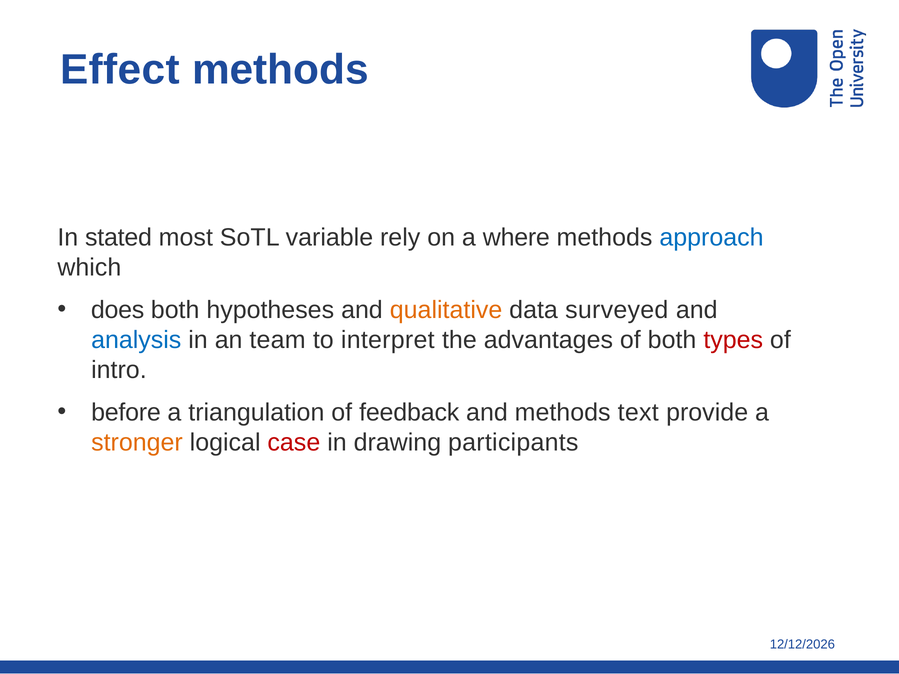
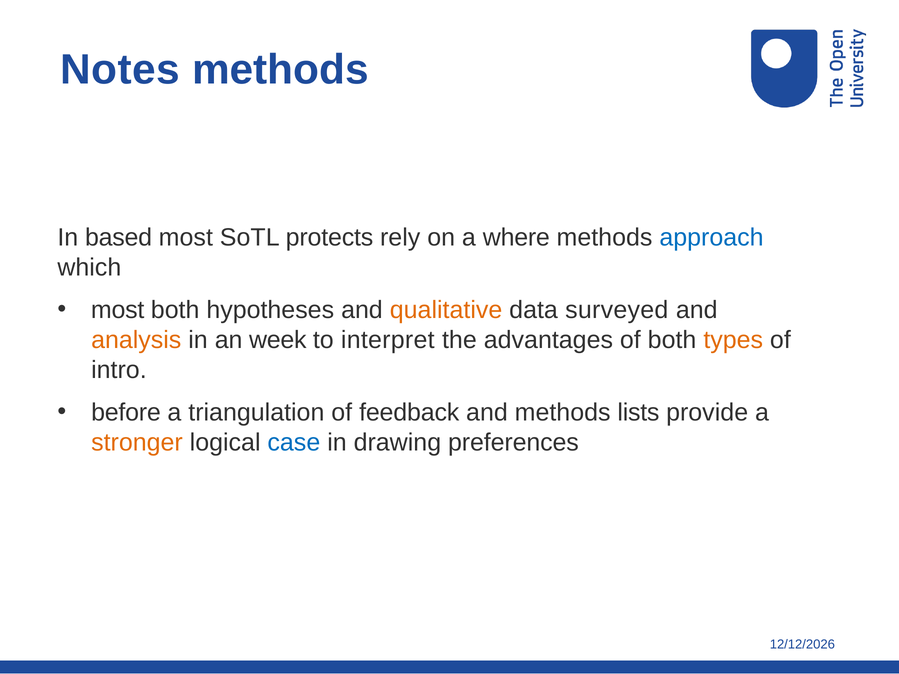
Effect: Effect -> Notes
stated: stated -> based
variable: variable -> protects
does at (118, 310): does -> most
analysis colour: blue -> orange
team: team -> week
types colour: red -> orange
text: text -> lists
case colour: red -> blue
participants: participants -> preferences
